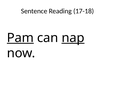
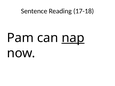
Pam underline: present -> none
